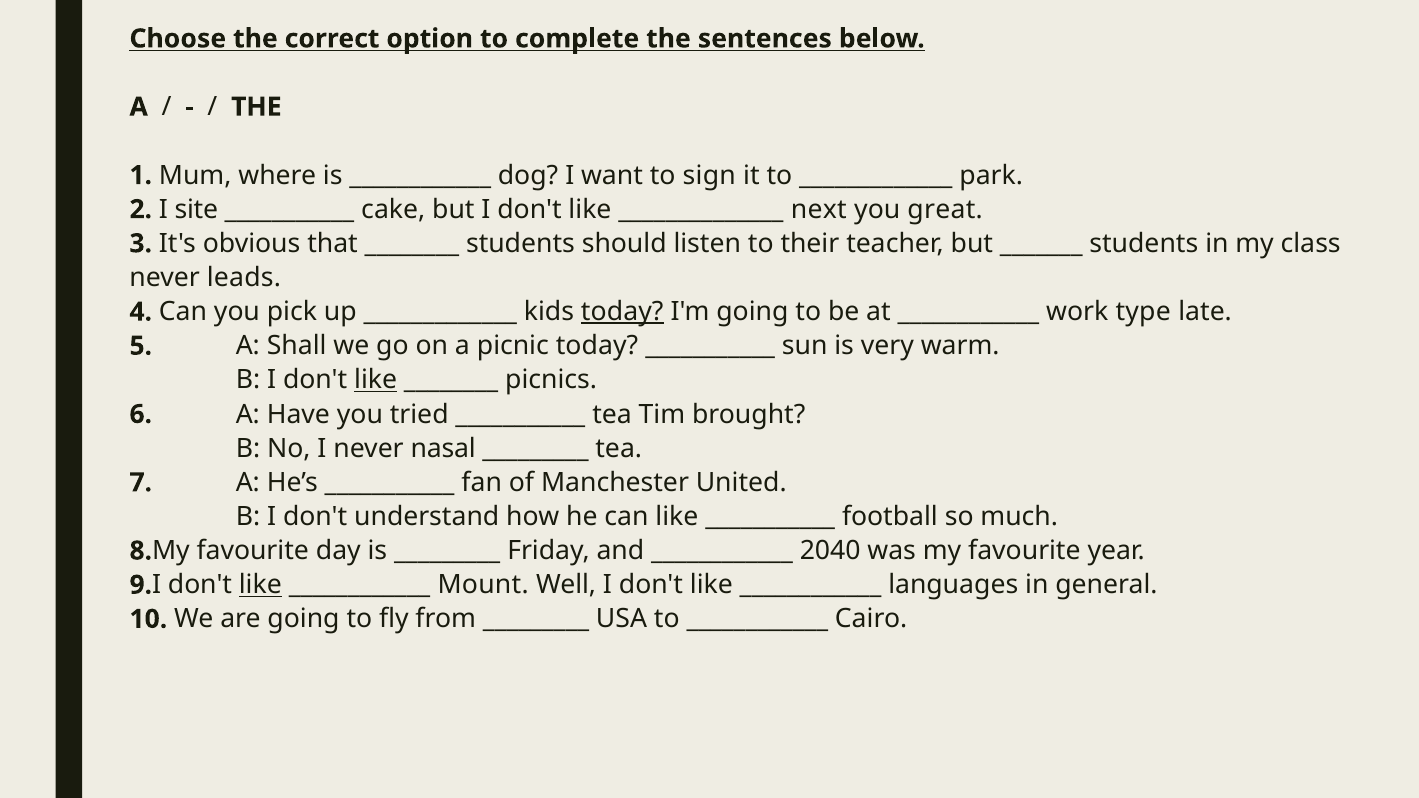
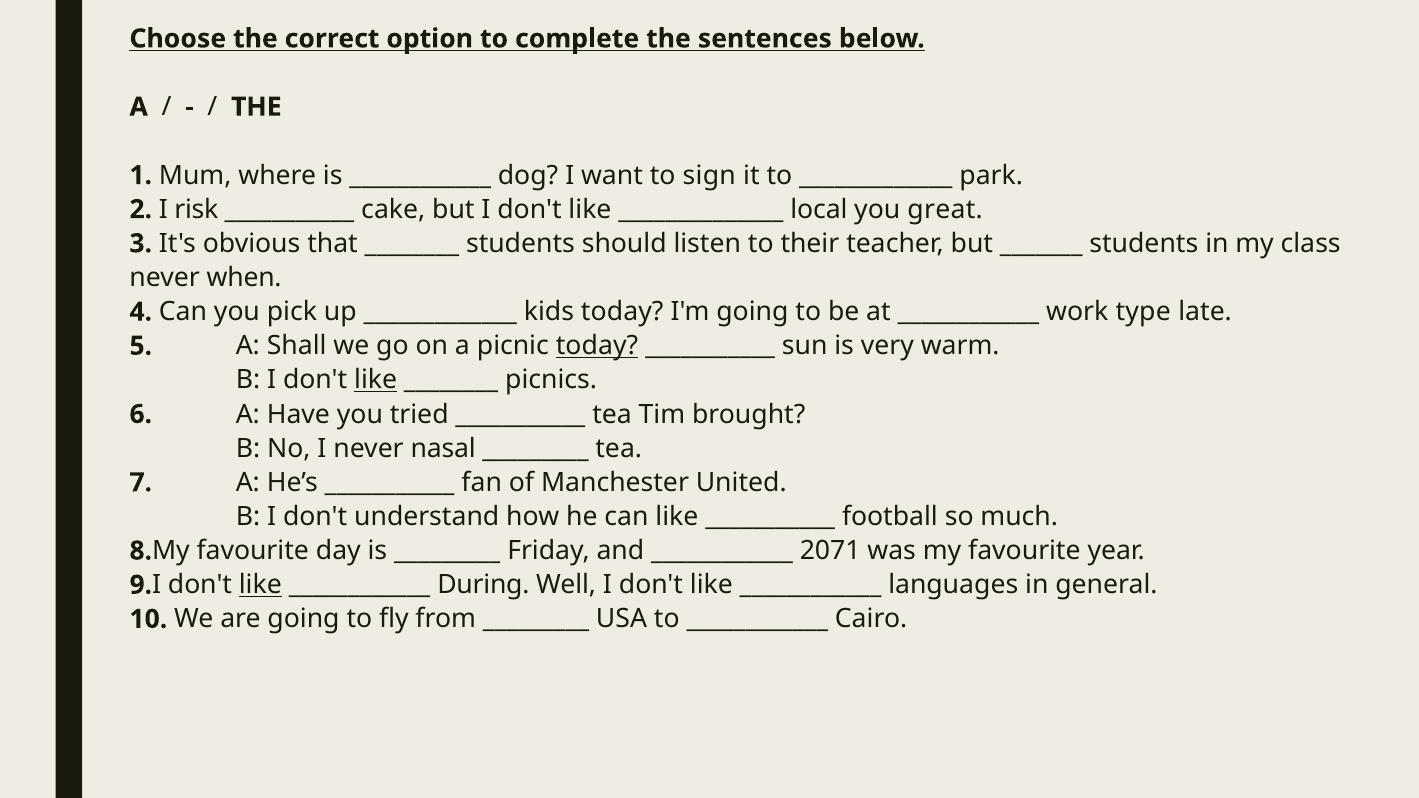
site: site -> risk
next: next -> local
leads: leads -> when
today at (622, 312) underline: present -> none
today at (597, 346) underline: none -> present
2040: 2040 -> 2071
Mount: Mount -> During
